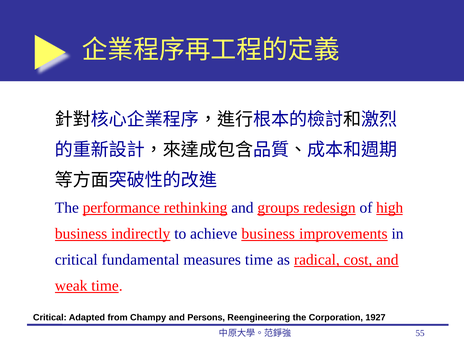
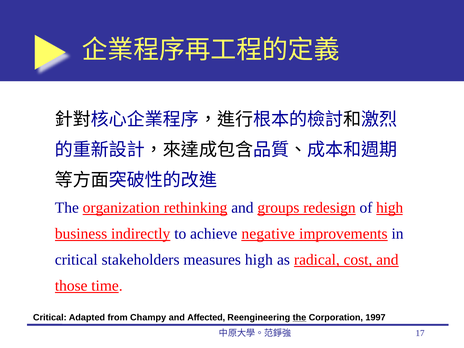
performance: performance -> organization
achieve business: business -> negative
fundamental: fundamental -> stakeholders
measures time: time -> high
weak: weak -> those
Persons: Persons -> Affected
the at (299, 318) underline: none -> present
1927: 1927 -> 1997
55: 55 -> 17
